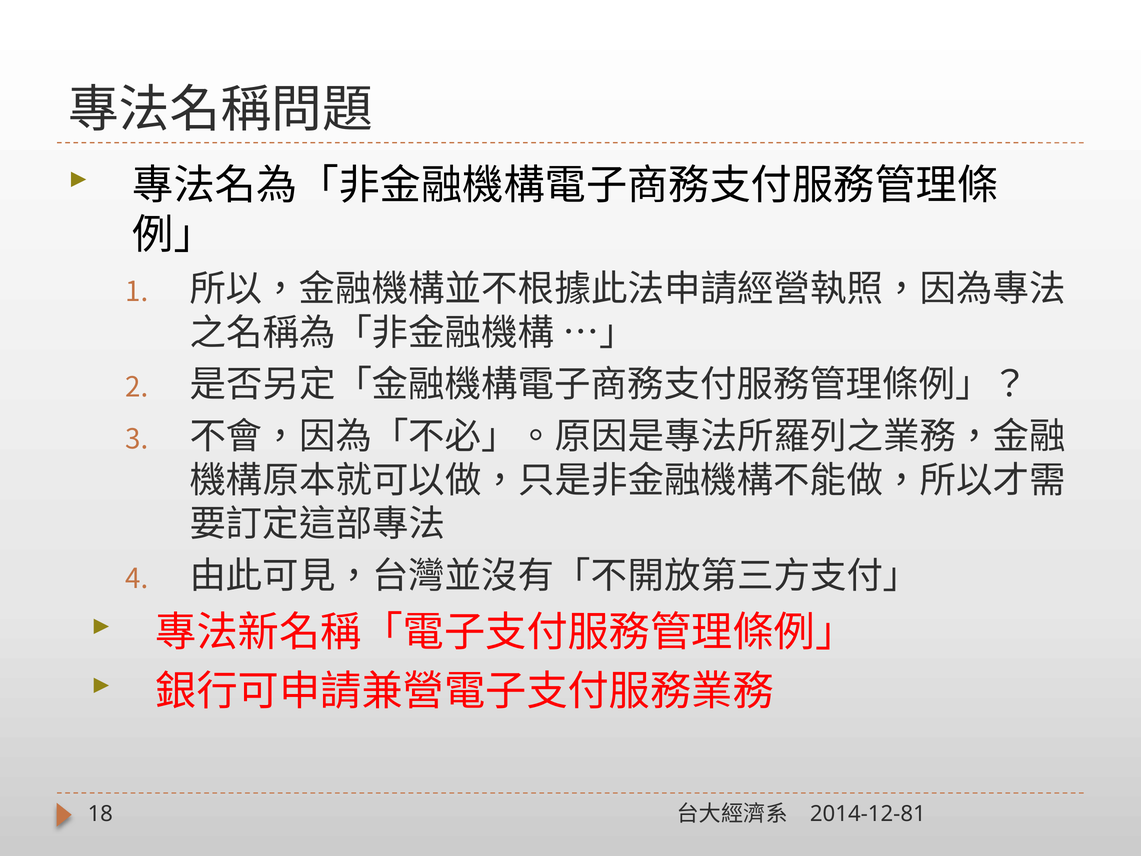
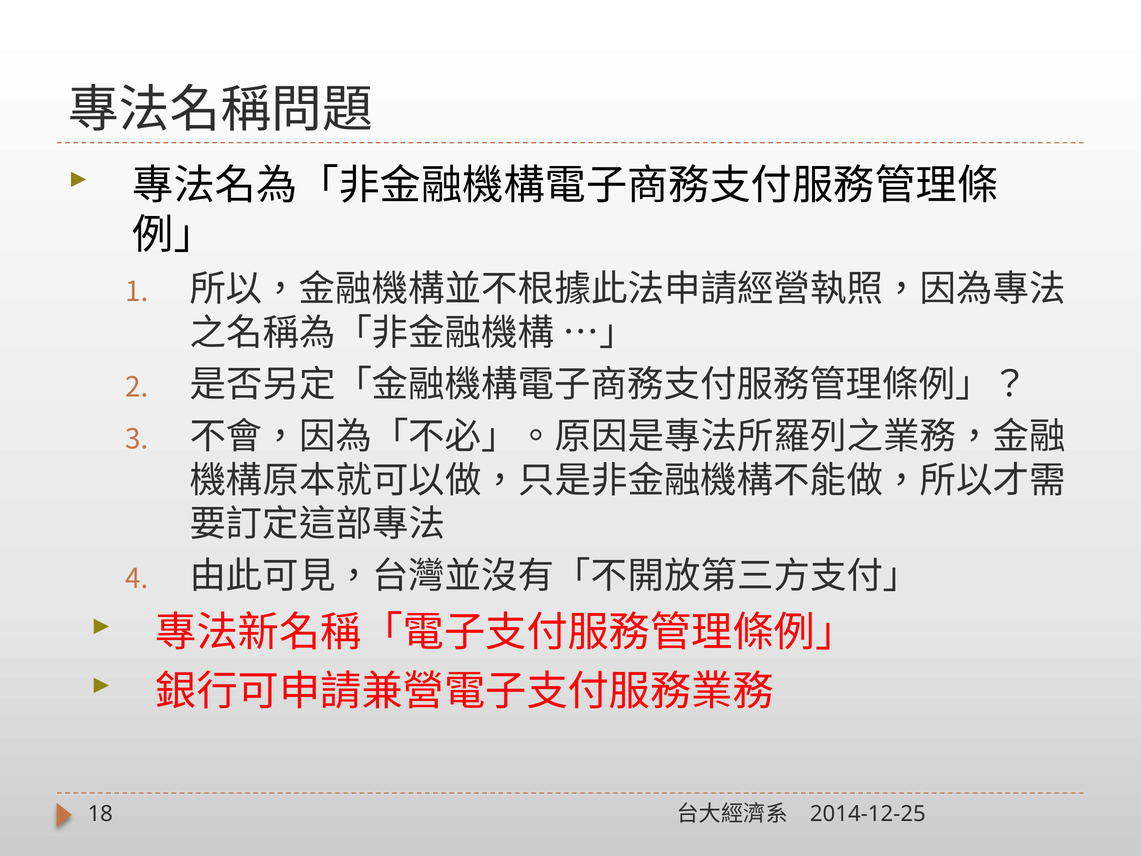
2014-12-81: 2014-12-81 -> 2014-12-25
